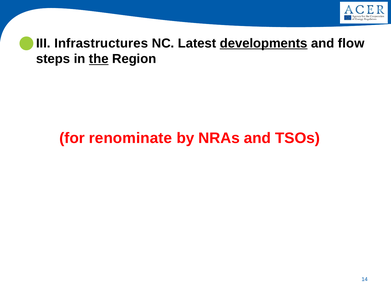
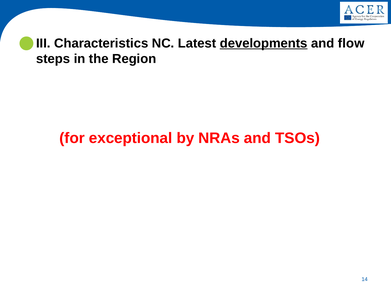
Infrastructures: Infrastructures -> Characteristics
the underline: present -> none
renominate: renominate -> exceptional
